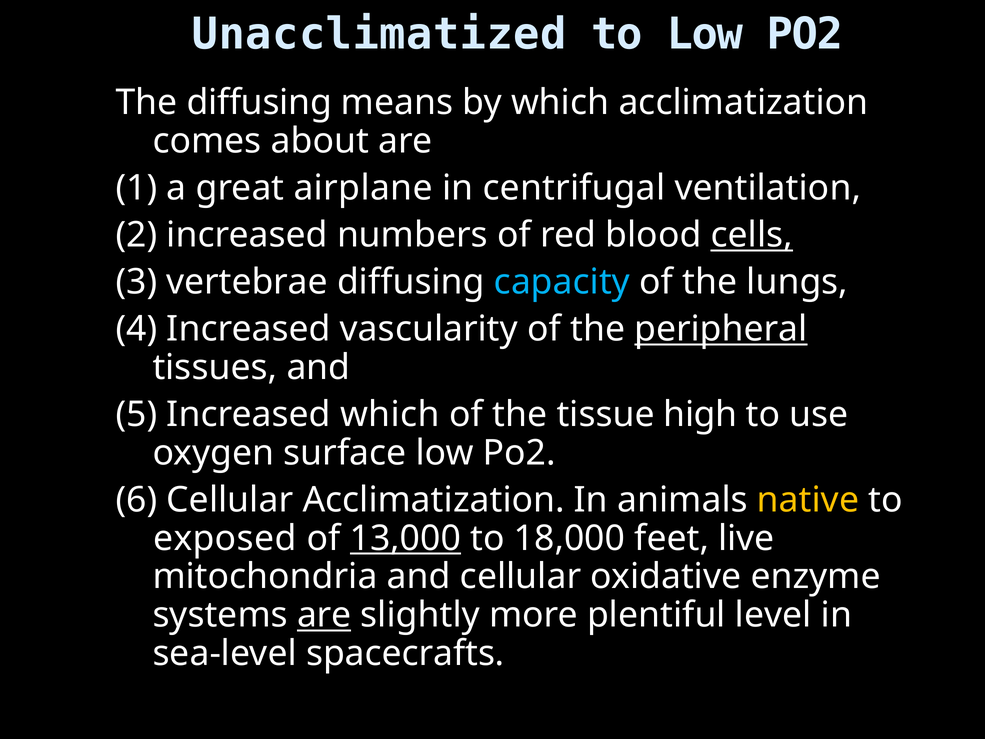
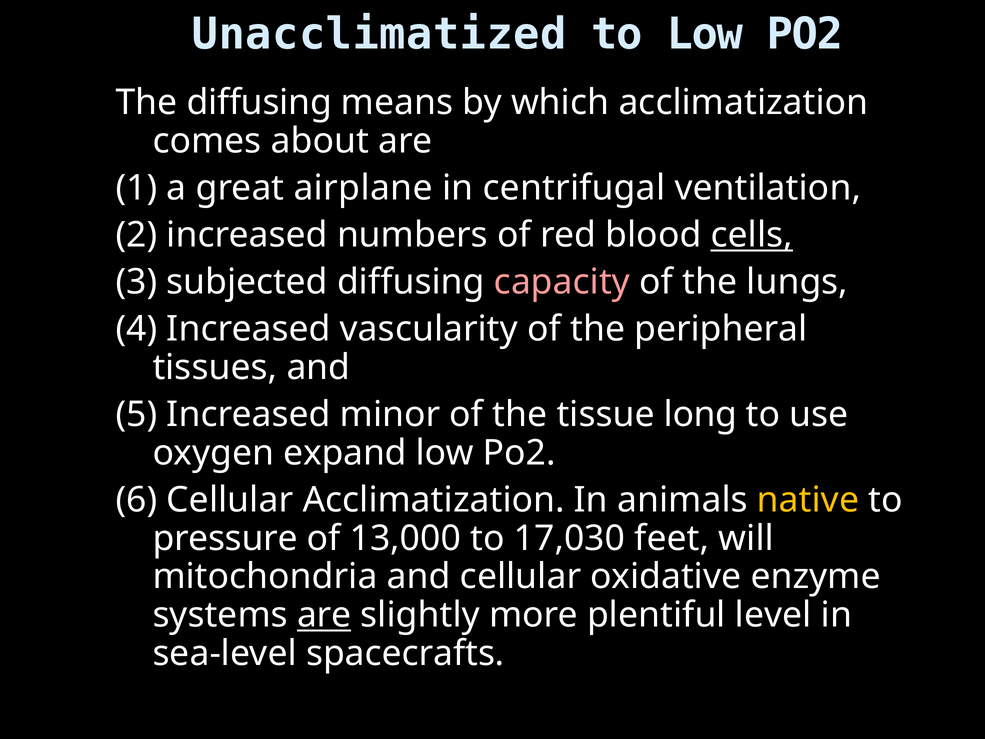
vertebrae: vertebrae -> subjected
capacity colour: light blue -> pink
peripheral underline: present -> none
Increased which: which -> minor
high: high -> long
surface: surface -> expand
exposed: exposed -> pressure
13,000 underline: present -> none
18,000: 18,000 -> 17,030
live: live -> will
